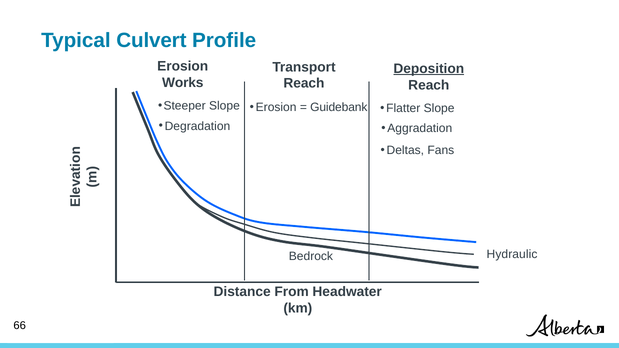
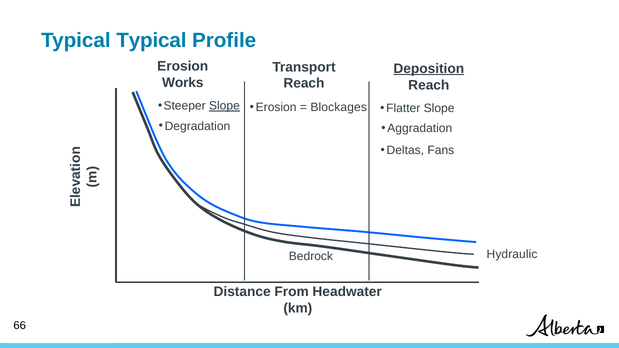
Typical Culvert: Culvert -> Typical
Slope at (224, 106) underline: none -> present
Guidebank: Guidebank -> Blockages
